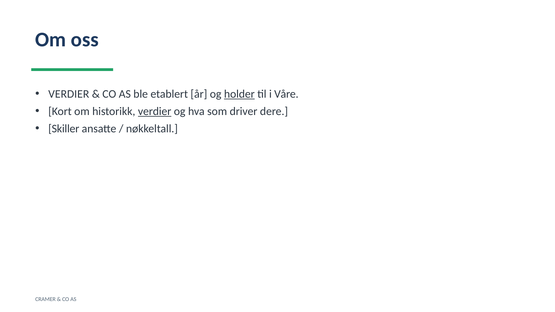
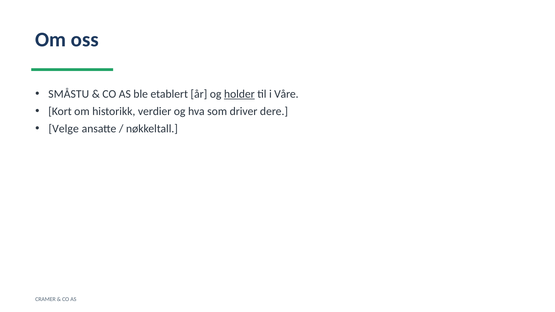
VERDIER at (69, 94): VERDIER -> SMÅSTU
verdier at (155, 111) underline: present -> none
Skiller: Skiller -> Velge
